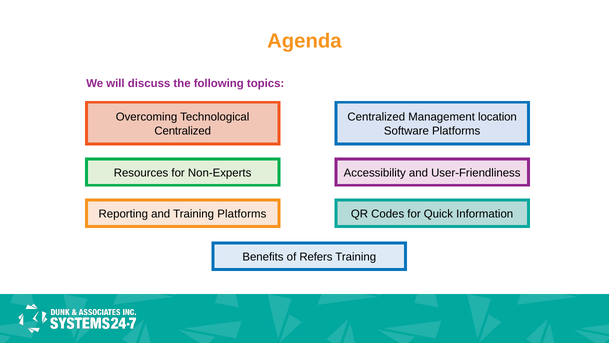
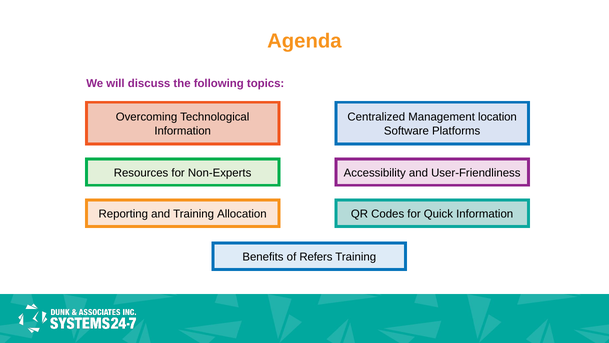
Centralized at (183, 131): Centralized -> Information
Training Platforms: Platforms -> Allocation
